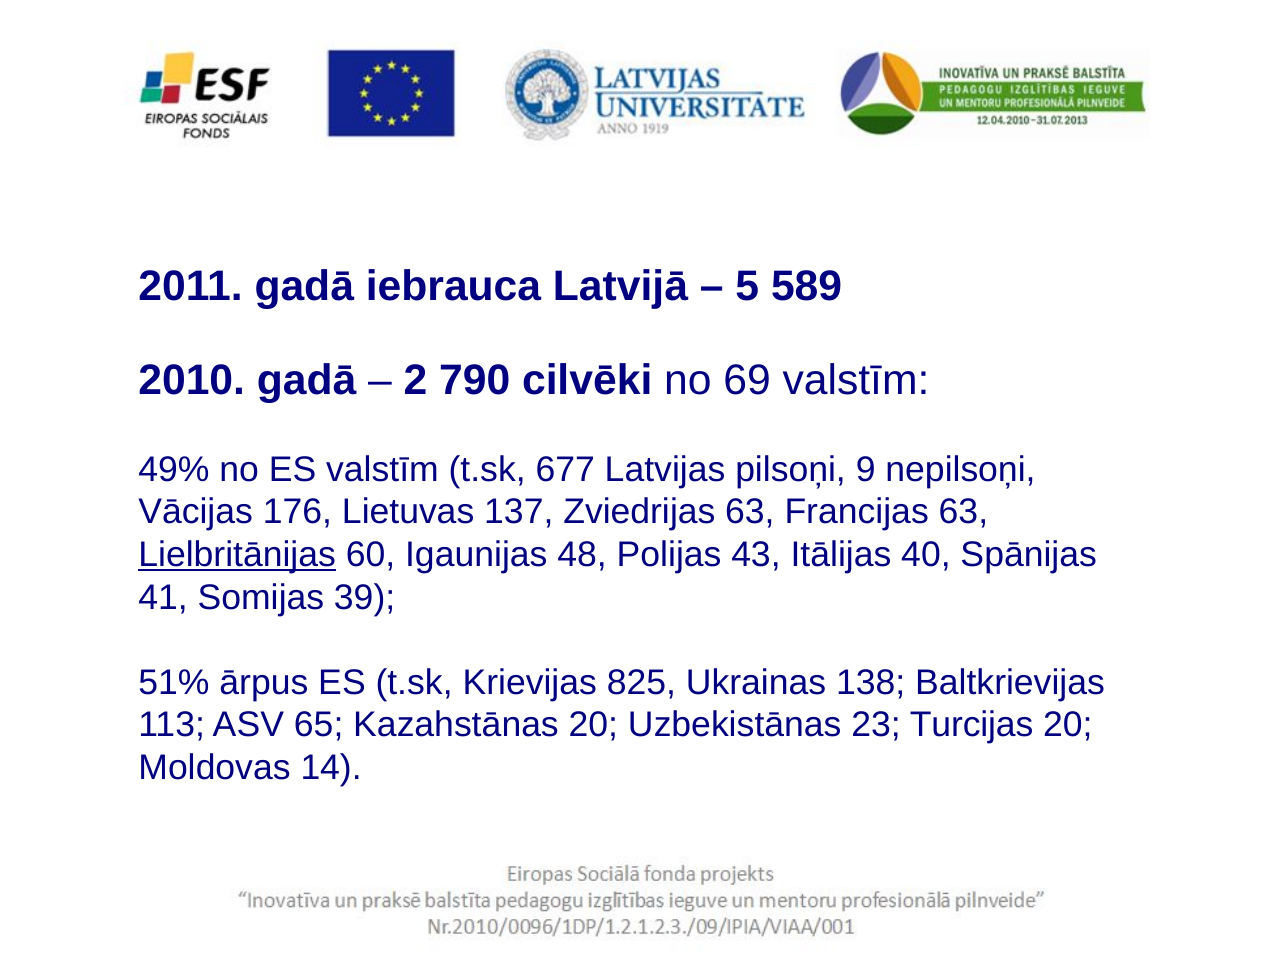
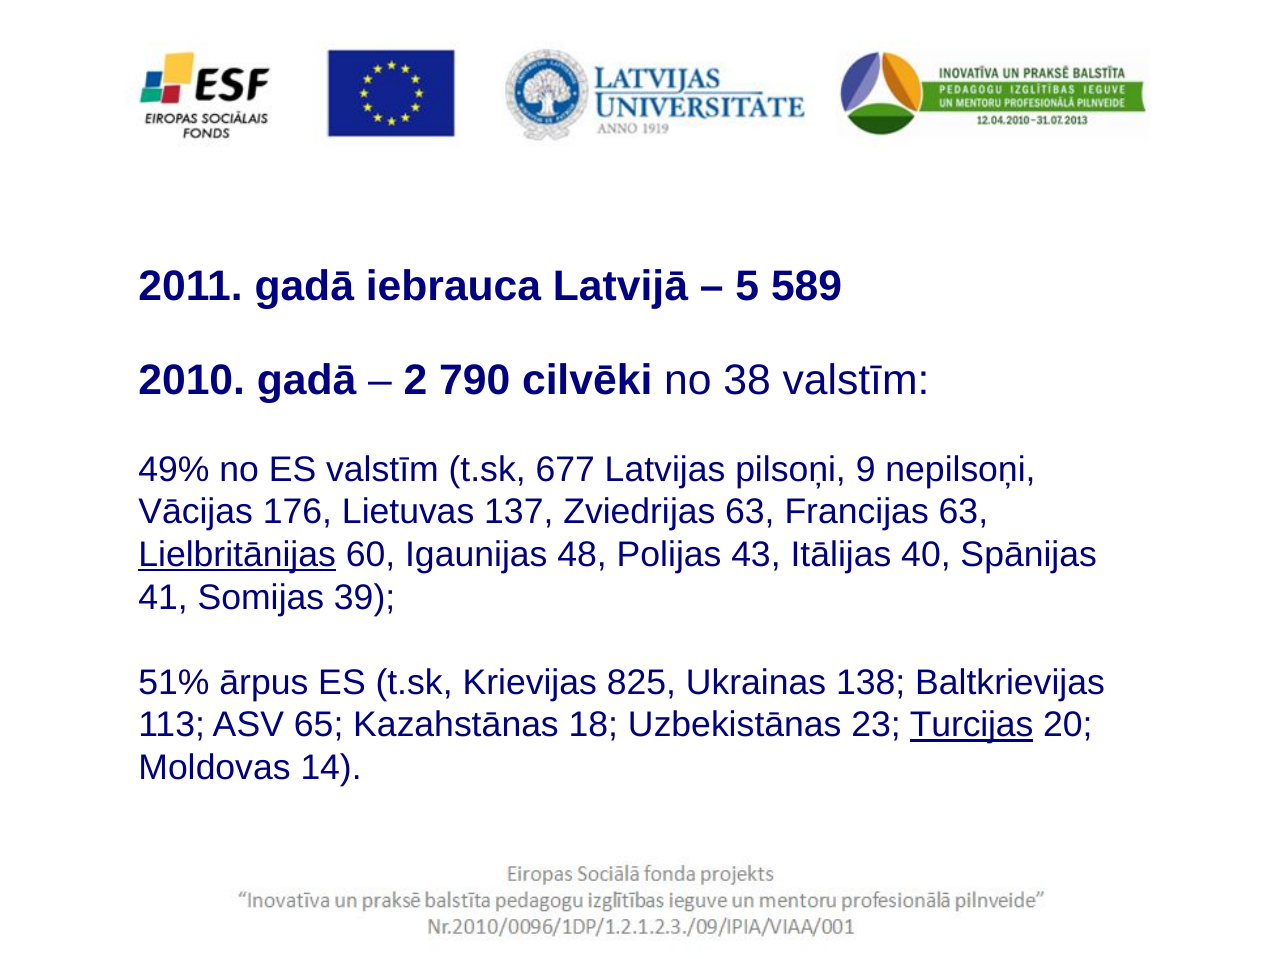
69: 69 -> 38
Kazahstānas 20: 20 -> 18
Turcijas underline: none -> present
